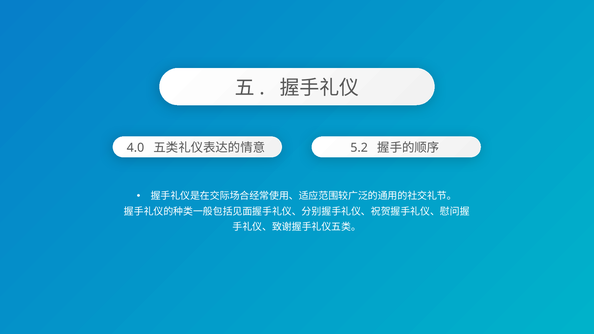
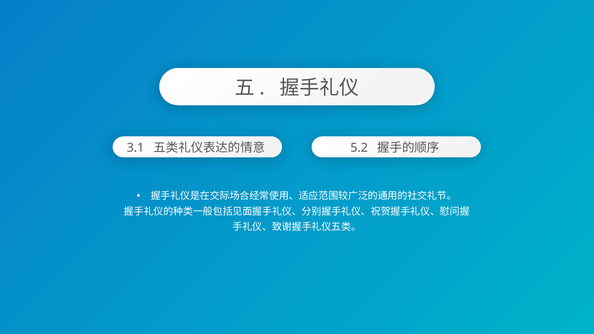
4.0: 4.0 -> 3.1
